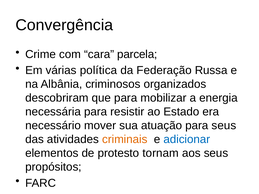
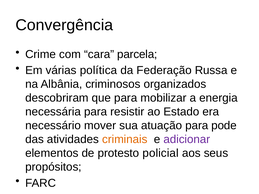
para seus: seus -> pode
adicionar colour: blue -> purple
tornam: tornam -> policial
